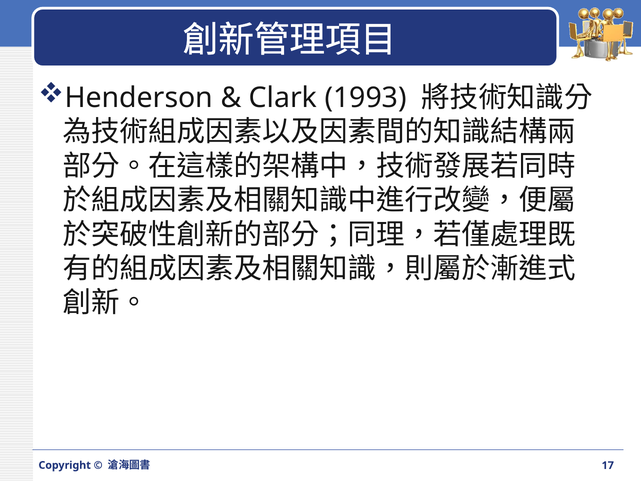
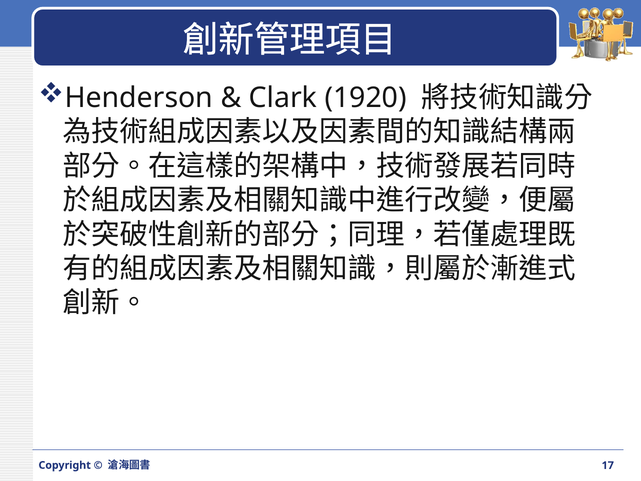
1993: 1993 -> 1920
